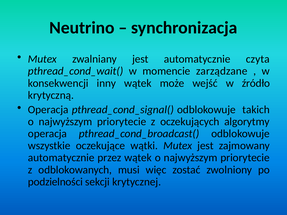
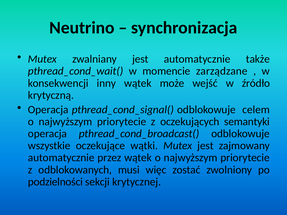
czyta: czyta -> także
takich: takich -> celem
algorytmy: algorytmy -> semantyki
